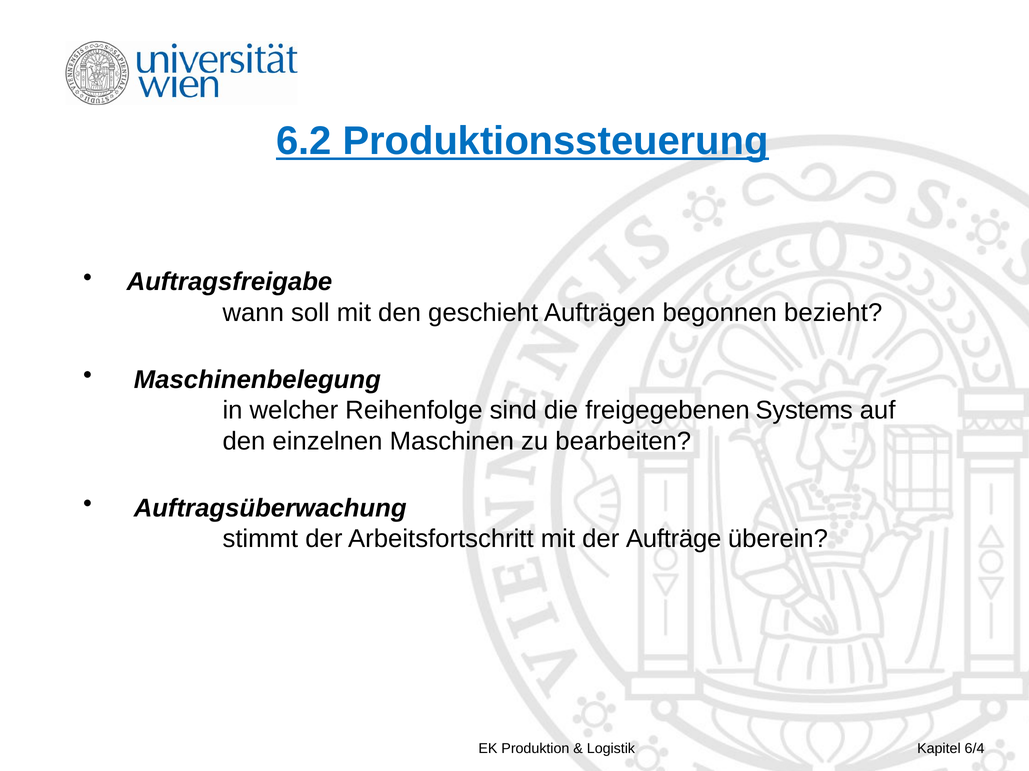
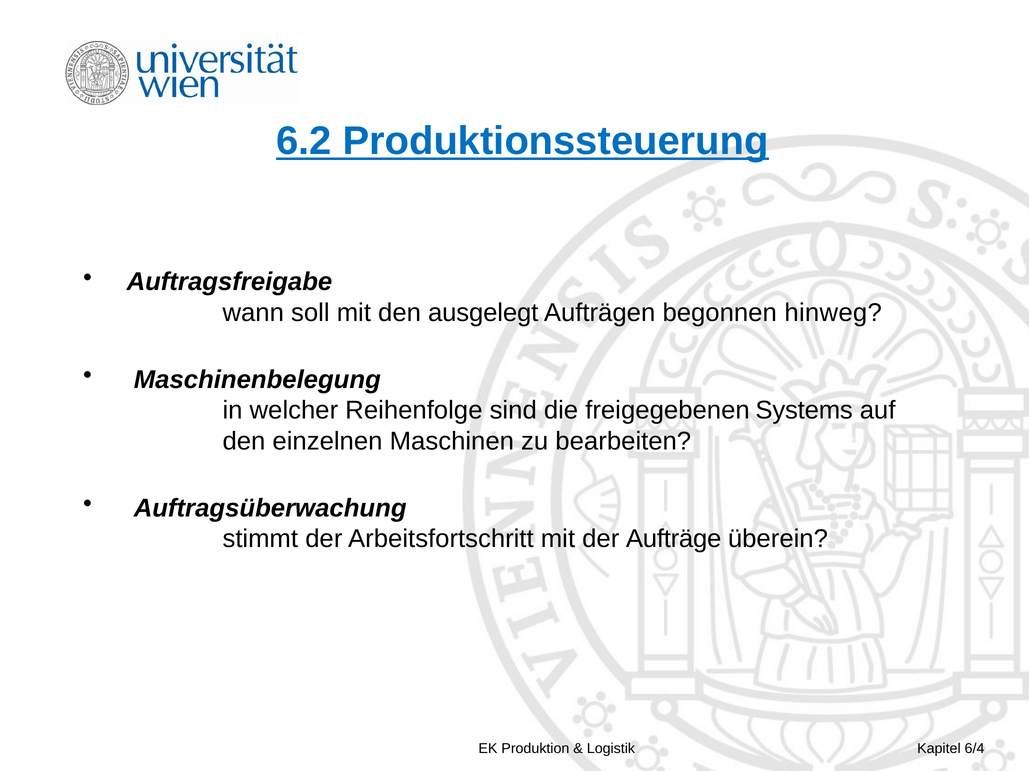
geschieht: geschieht -> ausgelegt
bezieht: bezieht -> hinweg
